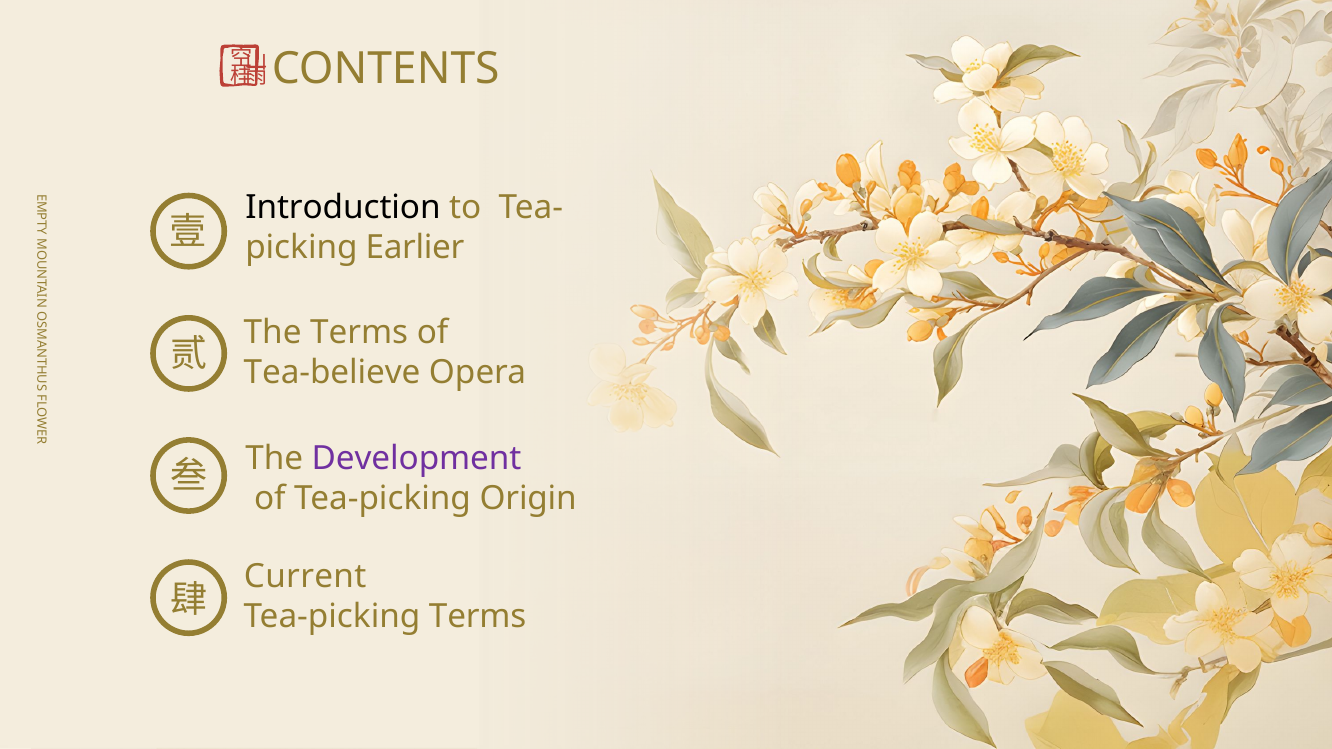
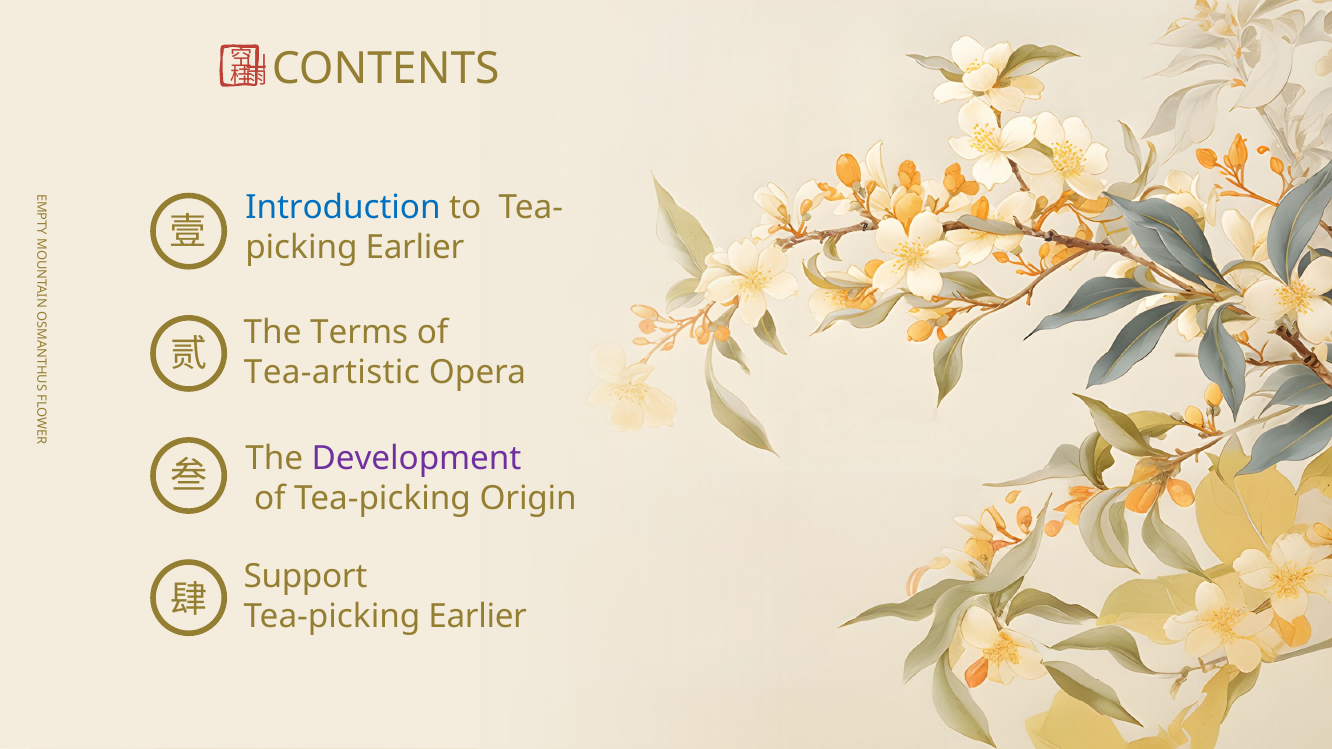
Introduction colour: black -> blue
Tea-believe: Tea-believe -> Tea-artistic
Current: Current -> Support
Tea-picking Terms: Terms -> Earlier
